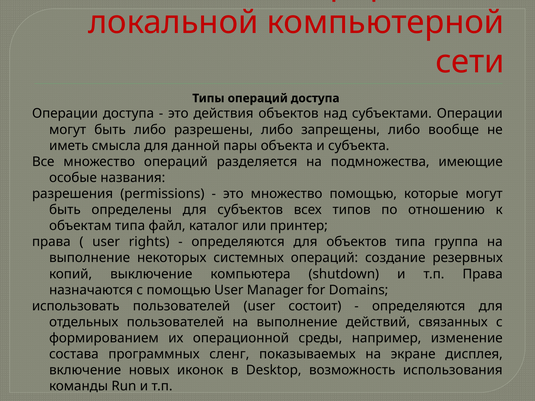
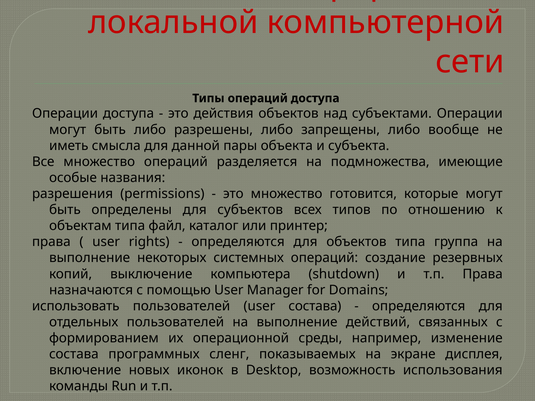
множество помощью: помощью -> готовится
user состоит: состоит -> состава
